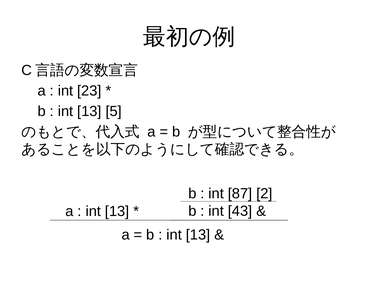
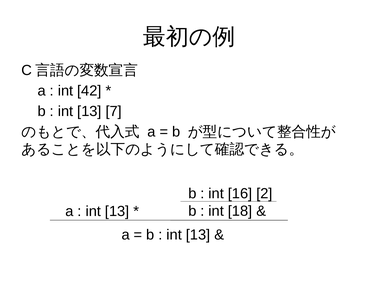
23: 23 -> 42
5: 5 -> 7
87: 87 -> 16
43: 43 -> 18
